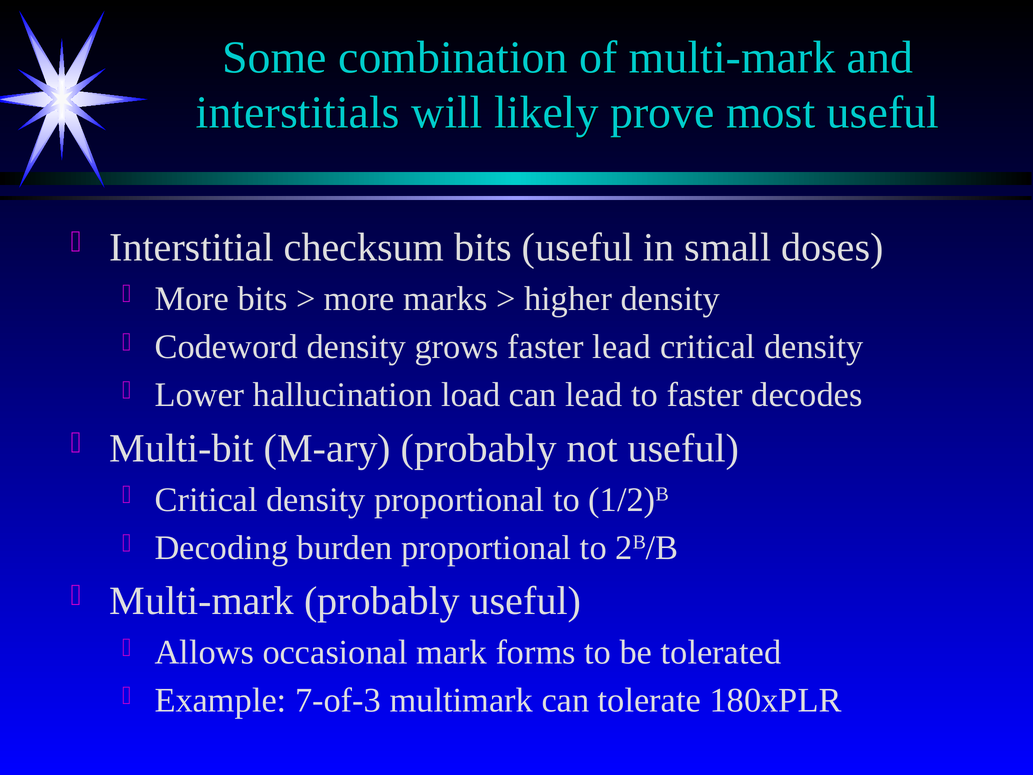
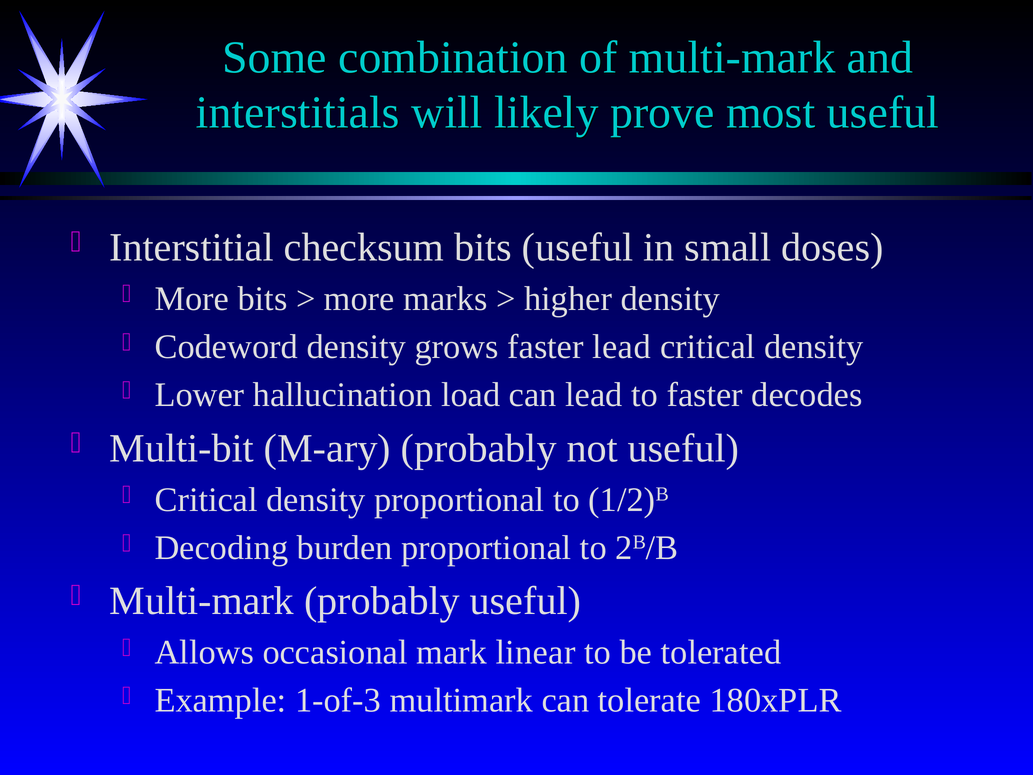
forms: forms -> linear
7-of-3: 7-of-3 -> 1-of-3
